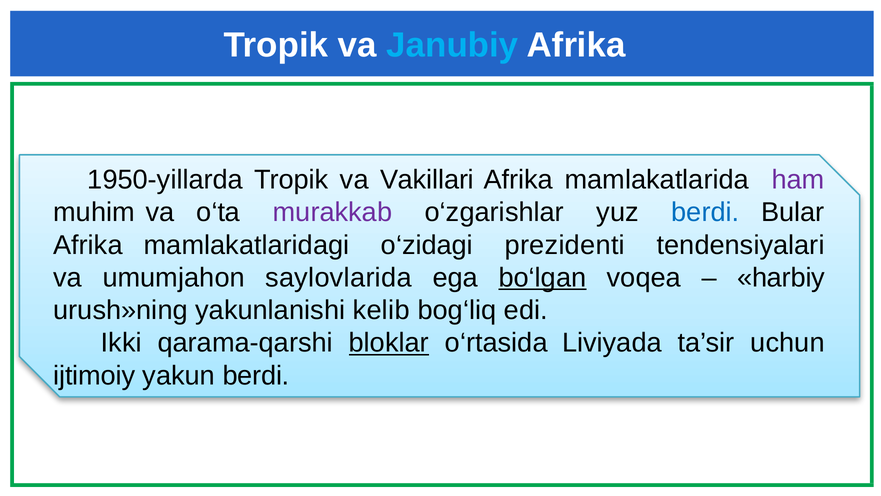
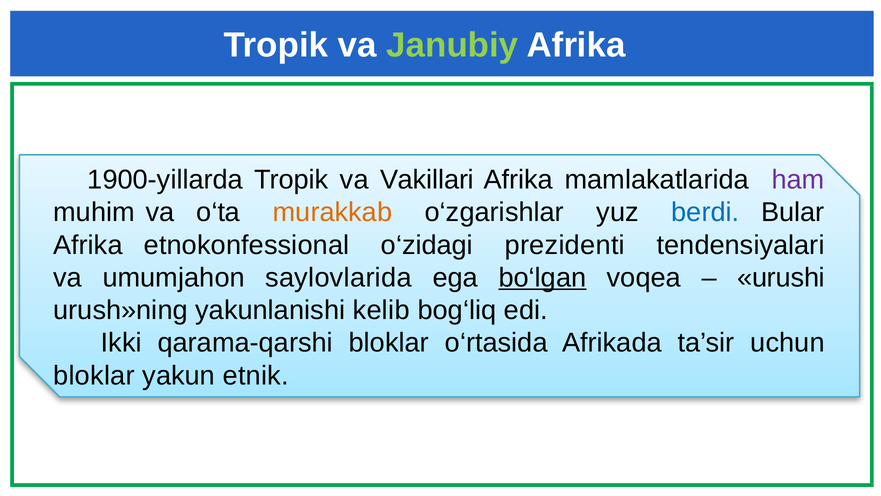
Janubiy colour: light blue -> light green
1950-yillarda: 1950-yillarda -> 1900-yillarda
murakkab colour: purple -> orange
mamlakatlaridagi: mamlakatlaridagi -> etnokonfessional
harbiy: harbiy -> urushi
bloklar at (389, 343) underline: present -> none
Liviyada: Liviyada -> Afrikada
ijtimoiy at (94, 375): ijtimoiy -> bloklar
yakun berdi: berdi -> etnik
